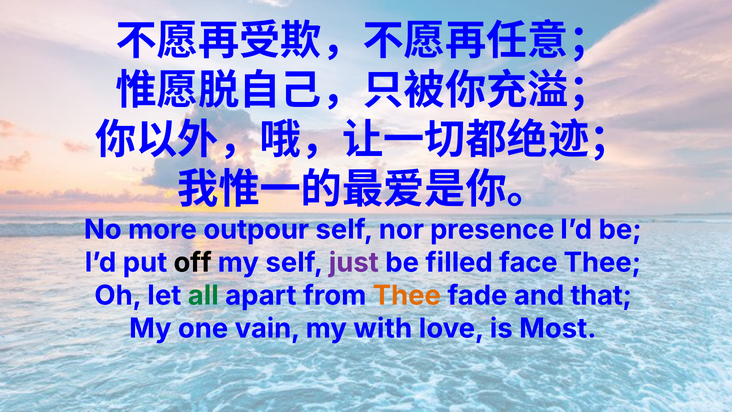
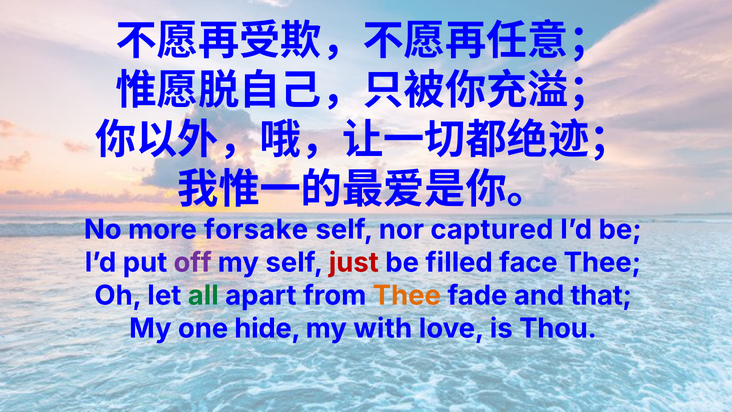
outpour: outpour -> forsake
presence: presence -> captured
off colour: black -> purple
just colour: purple -> red
vain: vain -> hide
Most: Most -> Thou
